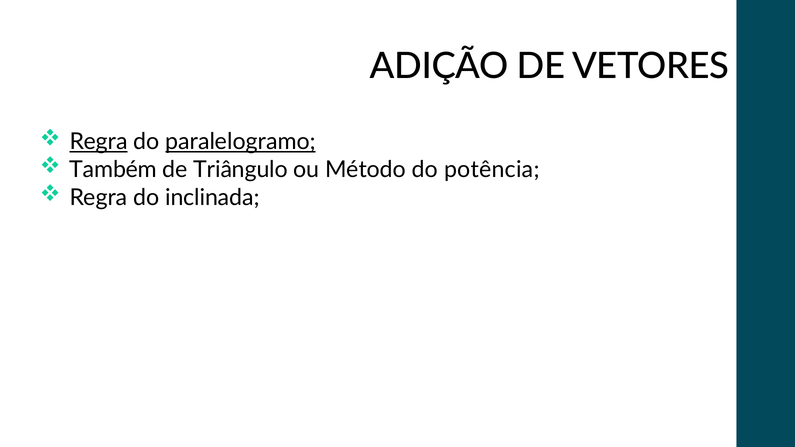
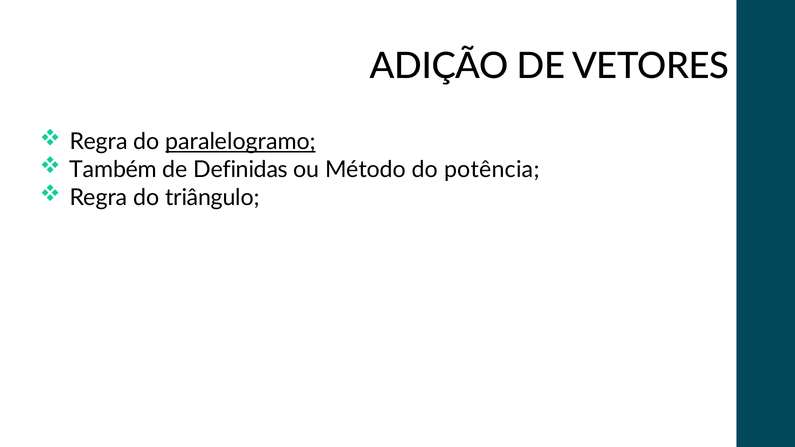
Regra at (99, 142) underline: present -> none
Triângulo: Triângulo -> Definidas
inclinada: inclinada -> triângulo
